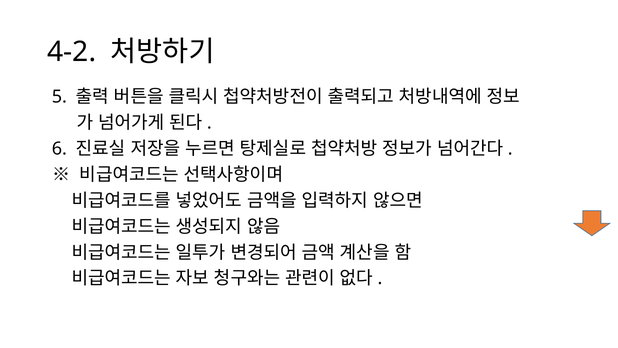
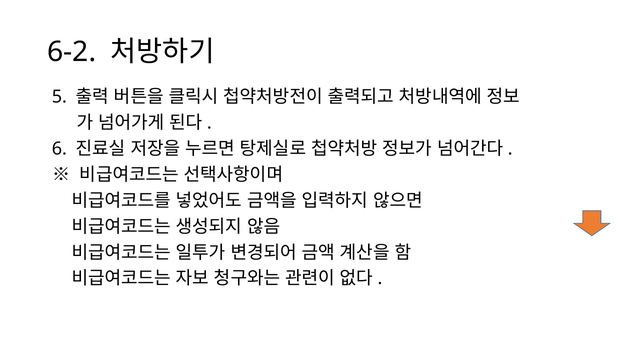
4-2: 4-2 -> 6-2
